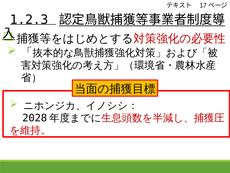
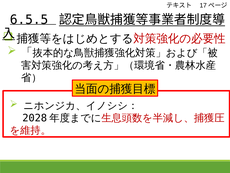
1.2.3: 1.2.3 -> 6.5.5
